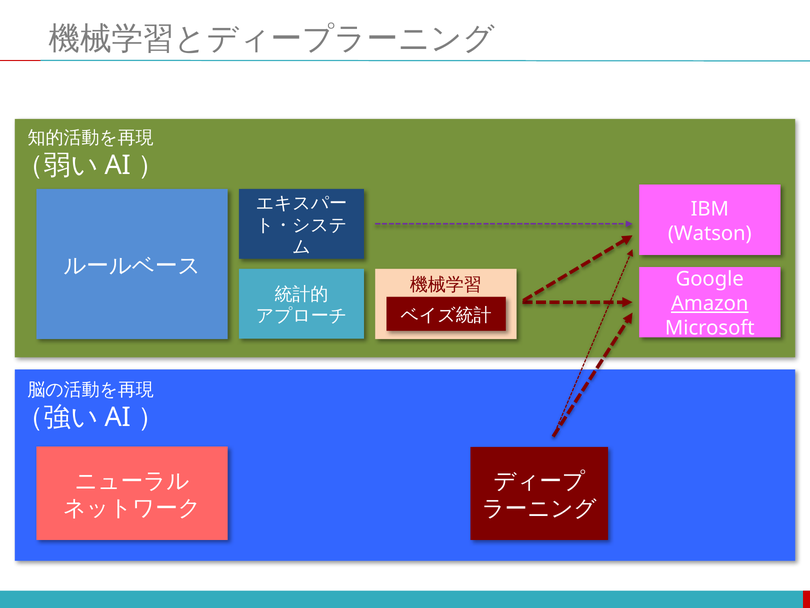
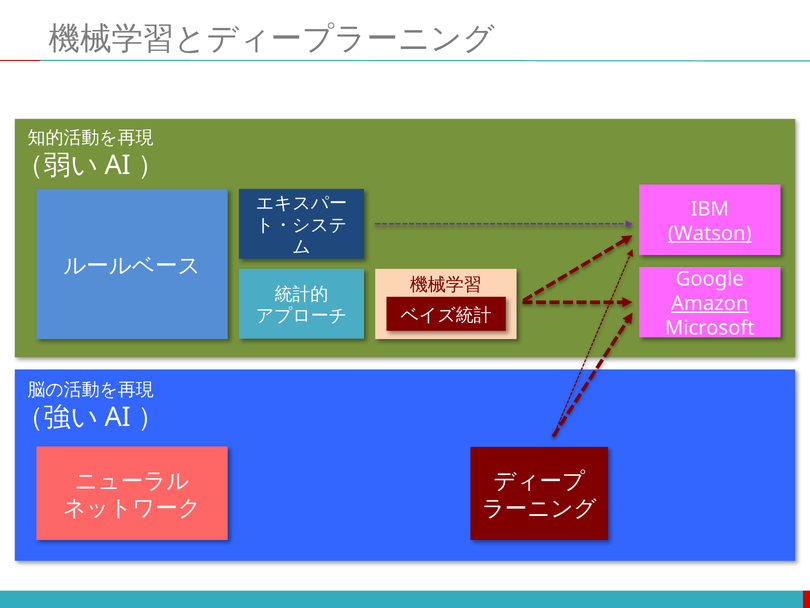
Watson underline: none -> present
